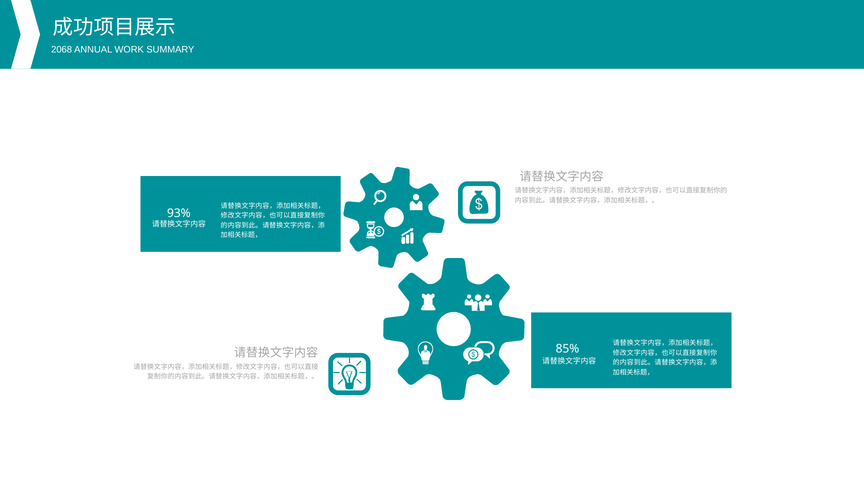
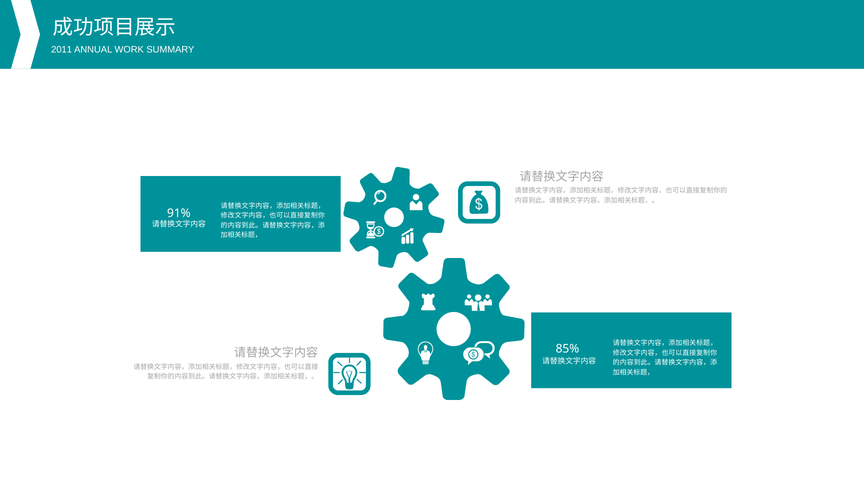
2068: 2068 -> 2011
93%: 93% -> 91%
